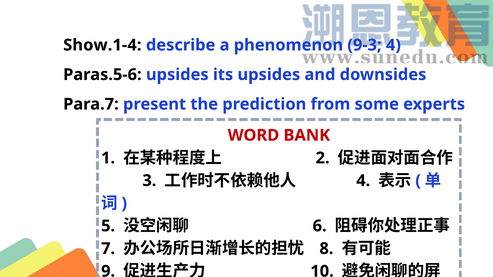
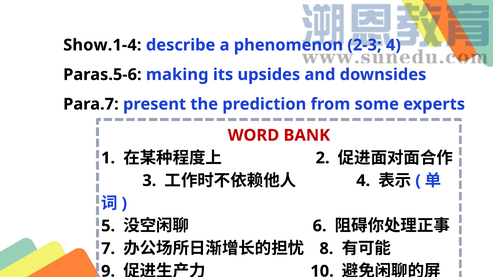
9-3: 9-3 -> 2-3
Paras.5-6 upsides: upsides -> making
